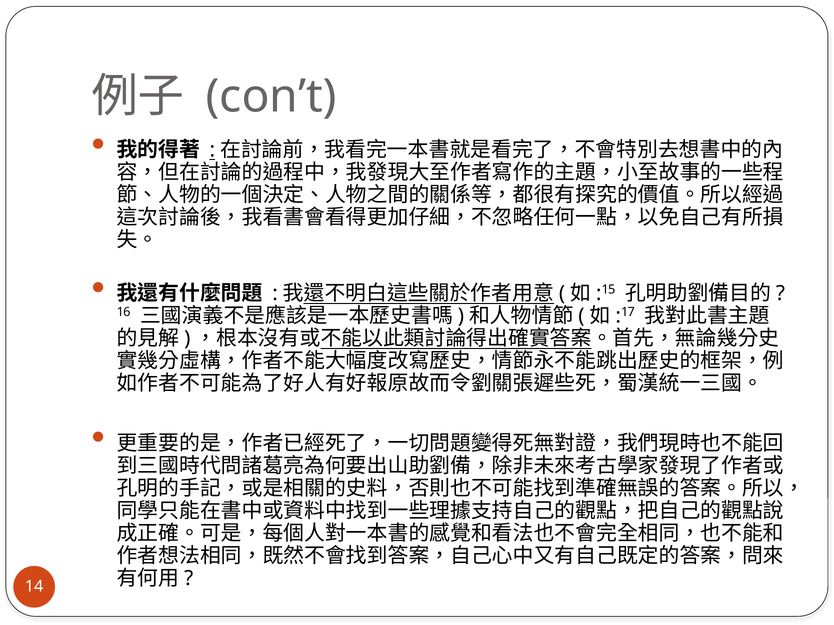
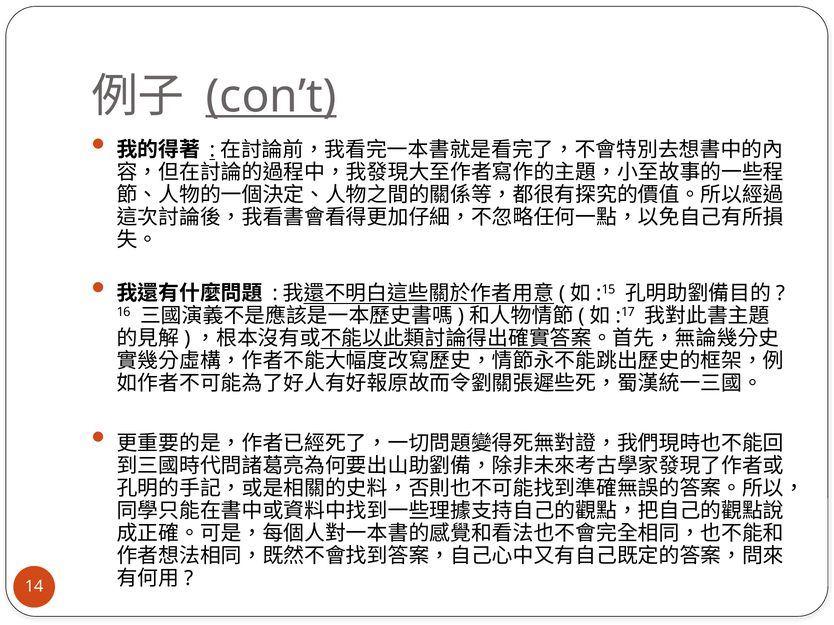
con’t underline: none -> present
